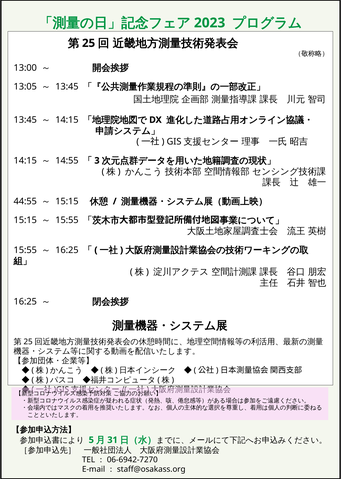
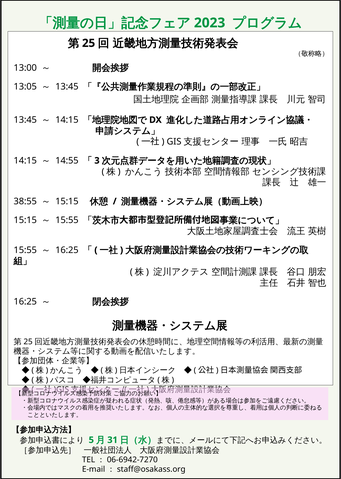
44:55: 44:55 -> 38:55
